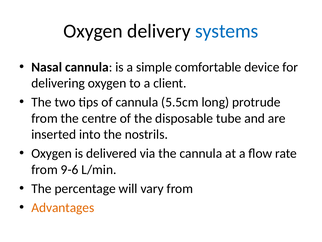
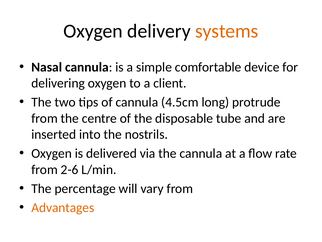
systems colour: blue -> orange
5.5cm: 5.5cm -> 4.5cm
9-6: 9-6 -> 2-6
